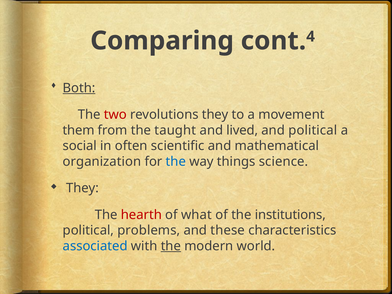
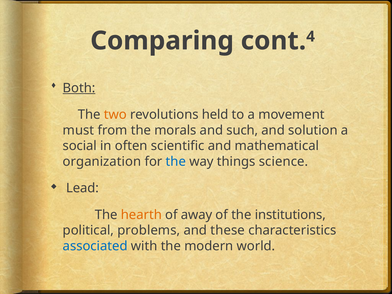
two colour: red -> orange
revolutions they: they -> held
them: them -> must
taught: taught -> morals
lived: lived -> such
and political: political -> solution
They at (82, 188): They -> Lead
hearth colour: red -> orange
what: what -> away
the at (171, 246) underline: present -> none
